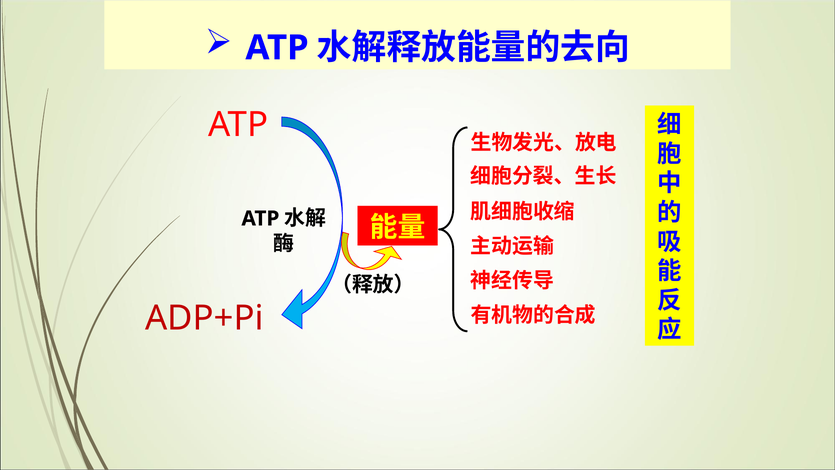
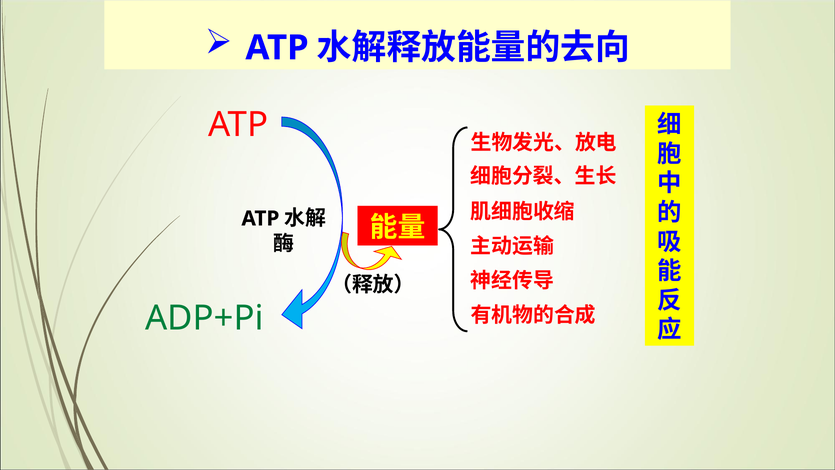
ADP+Pi colour: red -> green
